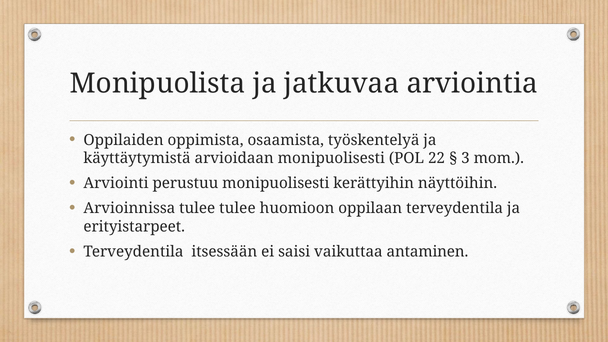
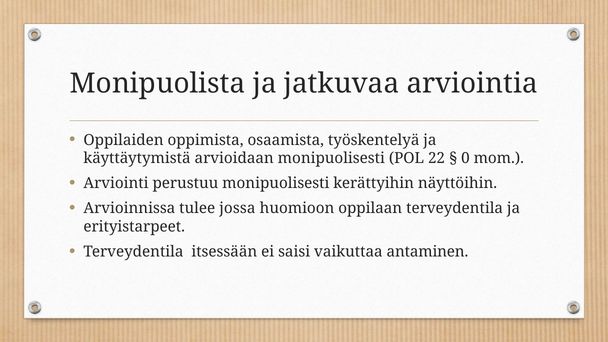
3: 3 -> 0
tulee tulee: tulee -> jossa
